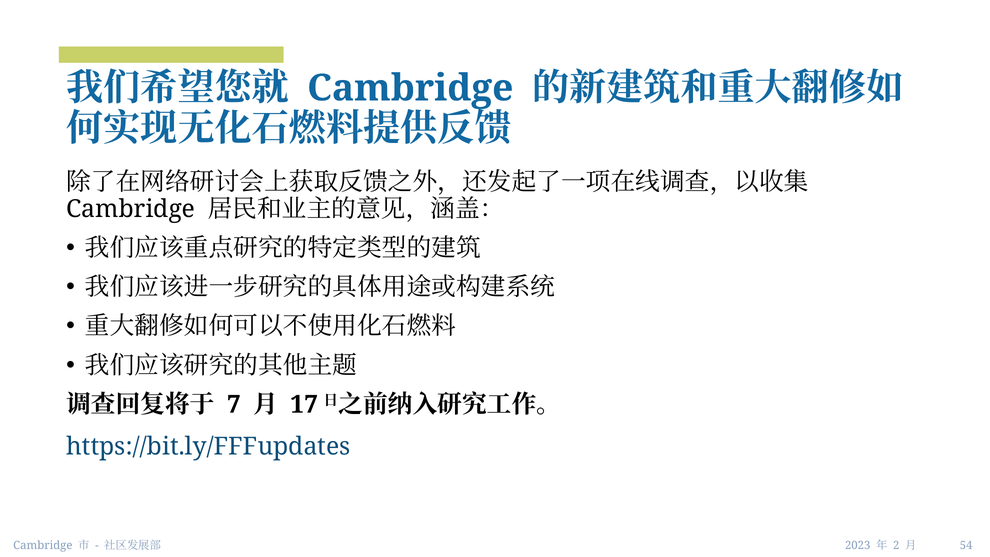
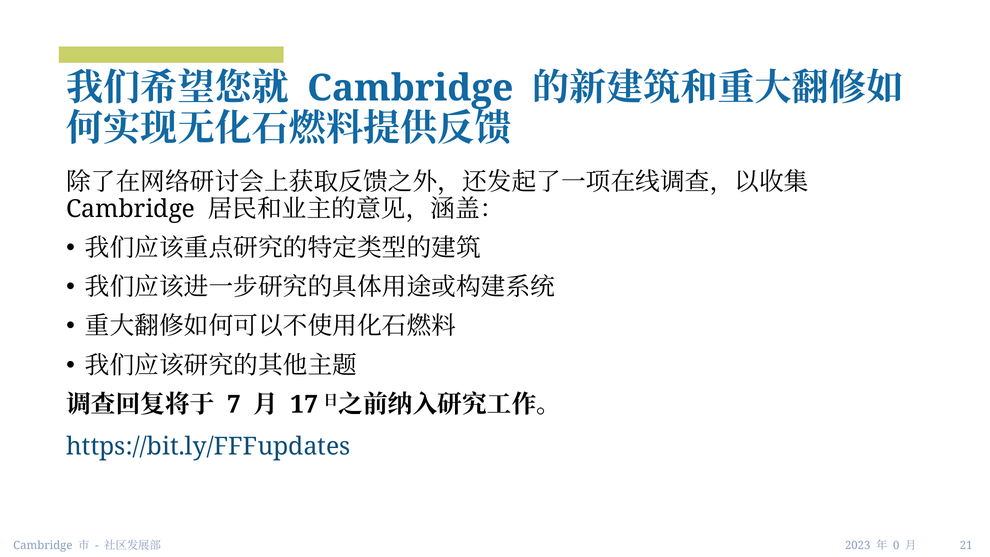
2: 2 -> 0
54: 54 -> 21
